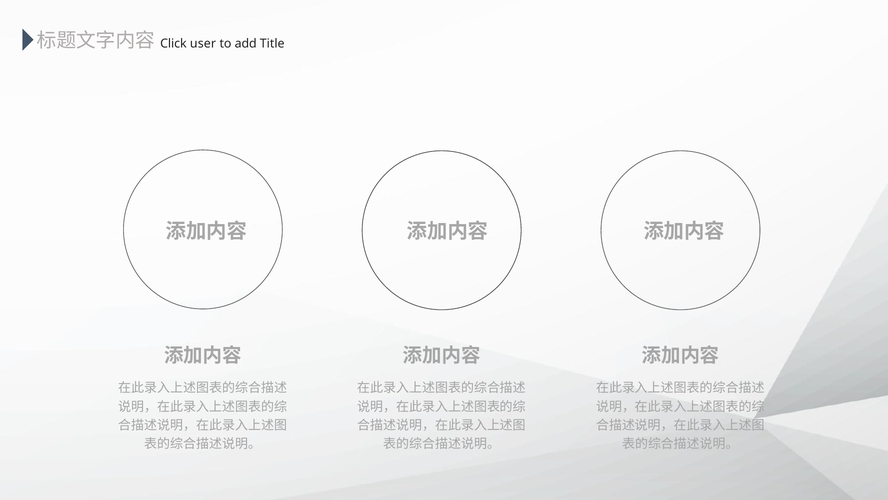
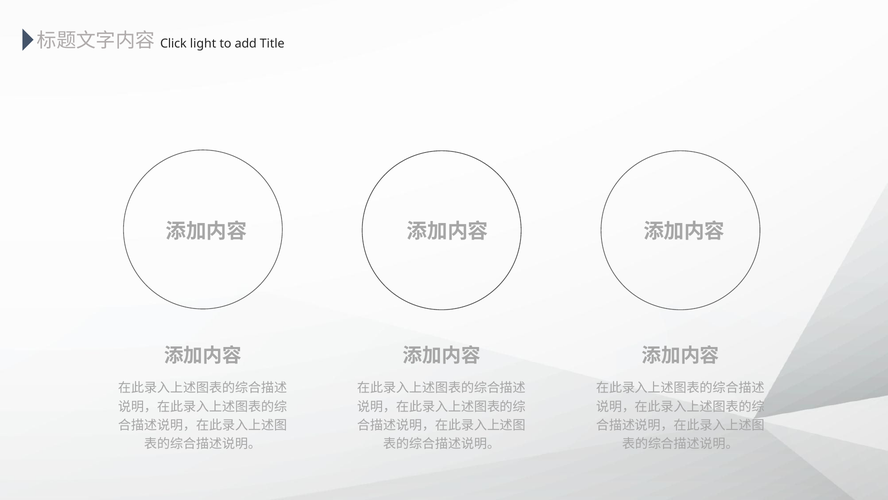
user: user -> light
